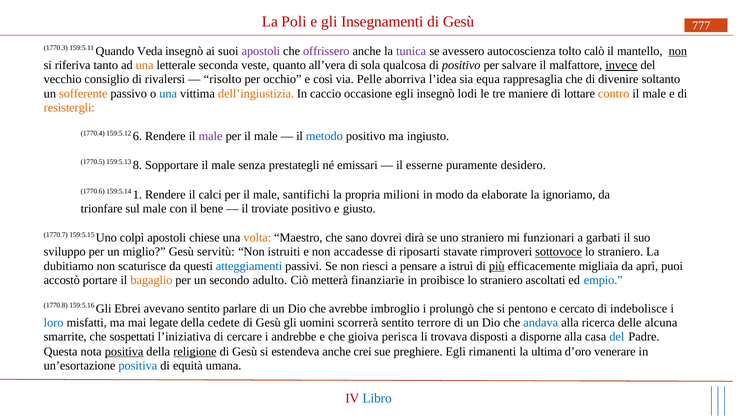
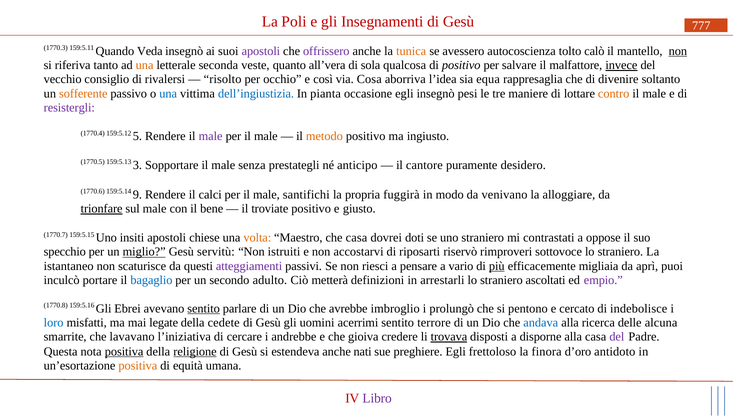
tunica colour: purple -> orange
Pelle: Pelle -> Cosa
dell’ingiustizia colour: orange -> blue
caccio: caccio -> pianta
lodi: lodi -> pesi
resistergli colour: orange -> purple
6: 6 -> 5
metodo colour: blue -> orange
8: 8 -> 3
emissari: emissari -> anticipo
esserne: esserne -> cantore
1: 1 -> 9
milioni: milioni -> fuggirà
elaborate: elaborate -> venivano
ignoriamo: ignoriamo -> alloggiare
trionfare underline: none -> present
colpì: colpì -> insiti
che sano: sano -> casa
dirà: dirà -> doti
funzionari: funzionari -> contrastati
garbati: garbati -> oppose
sviluppo: sviluppo -> specchio
miglio underline: none -> present
accadesse: accadesse -> accostarvi
stavate: stavate -> riservò
sottovoce underline: present -> none
dubitiamo: dubitiamo -> istantaneo
atteggiamenti colour: blue -> purple
istruì: istruì -> vario
accostò: accostò -> inculcò
bagaglio colour: orange -> blue
finanziarie: finanziarie -> definizioni
proibisce: proibisce -> arrestarli
empio colour: blue -> purple
sentito at (204, 309) underline: none -> present
scorrerà: scorrerà -> acerrimi
sospettati: sospettati -> lavavano
perisca: perisca -> credere
trovava underline: none -> present
del at (617, 337) colour: blue -> purple
crei: crei -> nati
rimanenti: rimanenti -> frettoloso
ultima: ultima -> finora
venerare: venerare -> antidoto
positiva at (138, 366) colour: blue -> orange
Libro colour: blue -> purple
